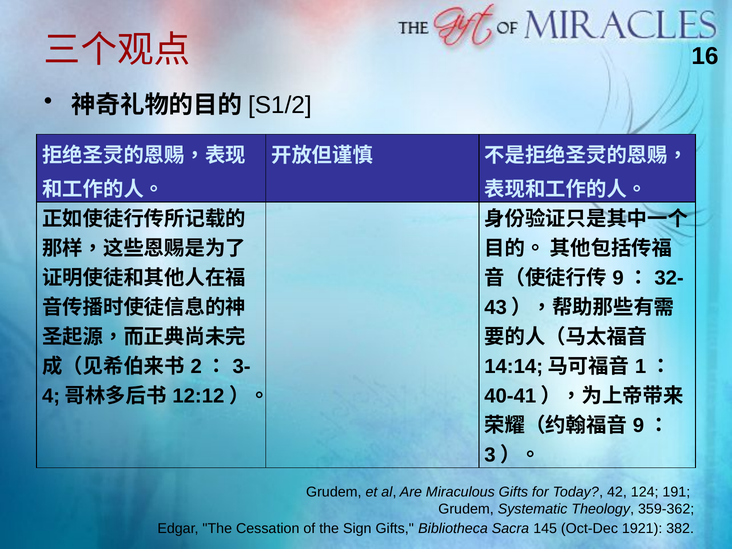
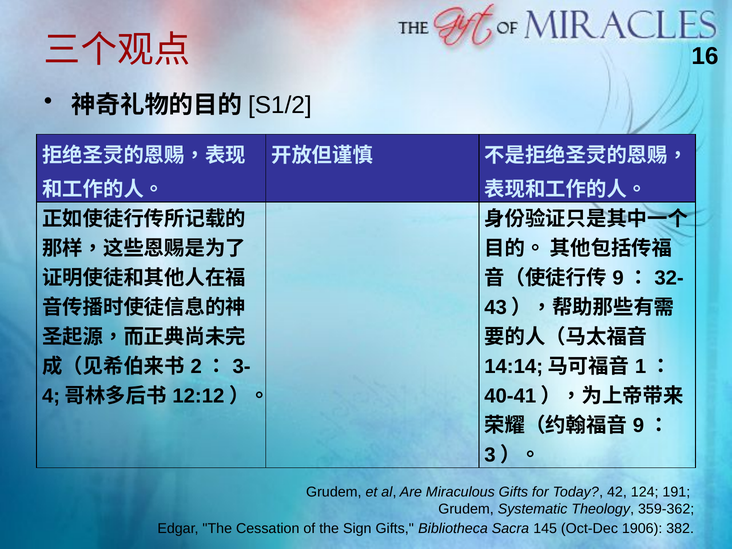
1921: 1921 -> 1906
